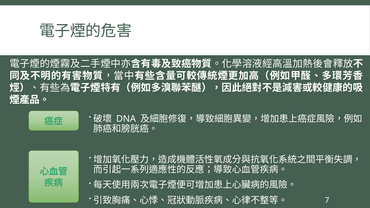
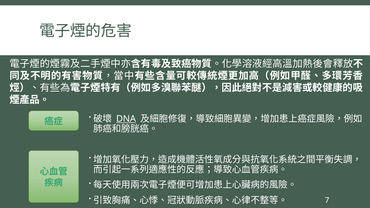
DNA underline: none -> present
